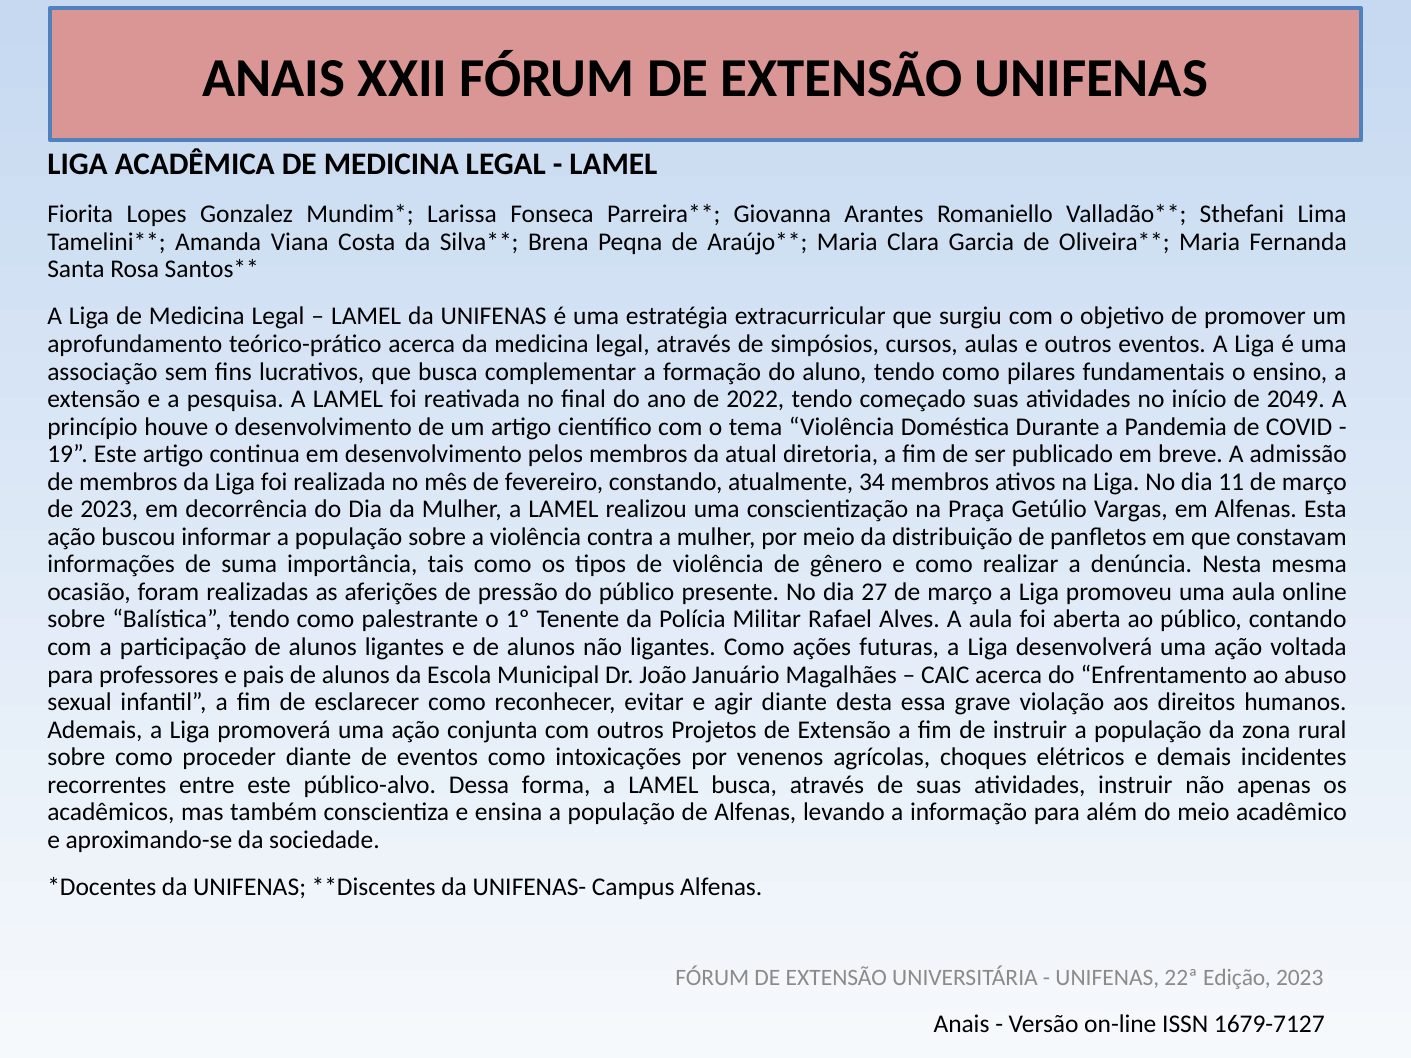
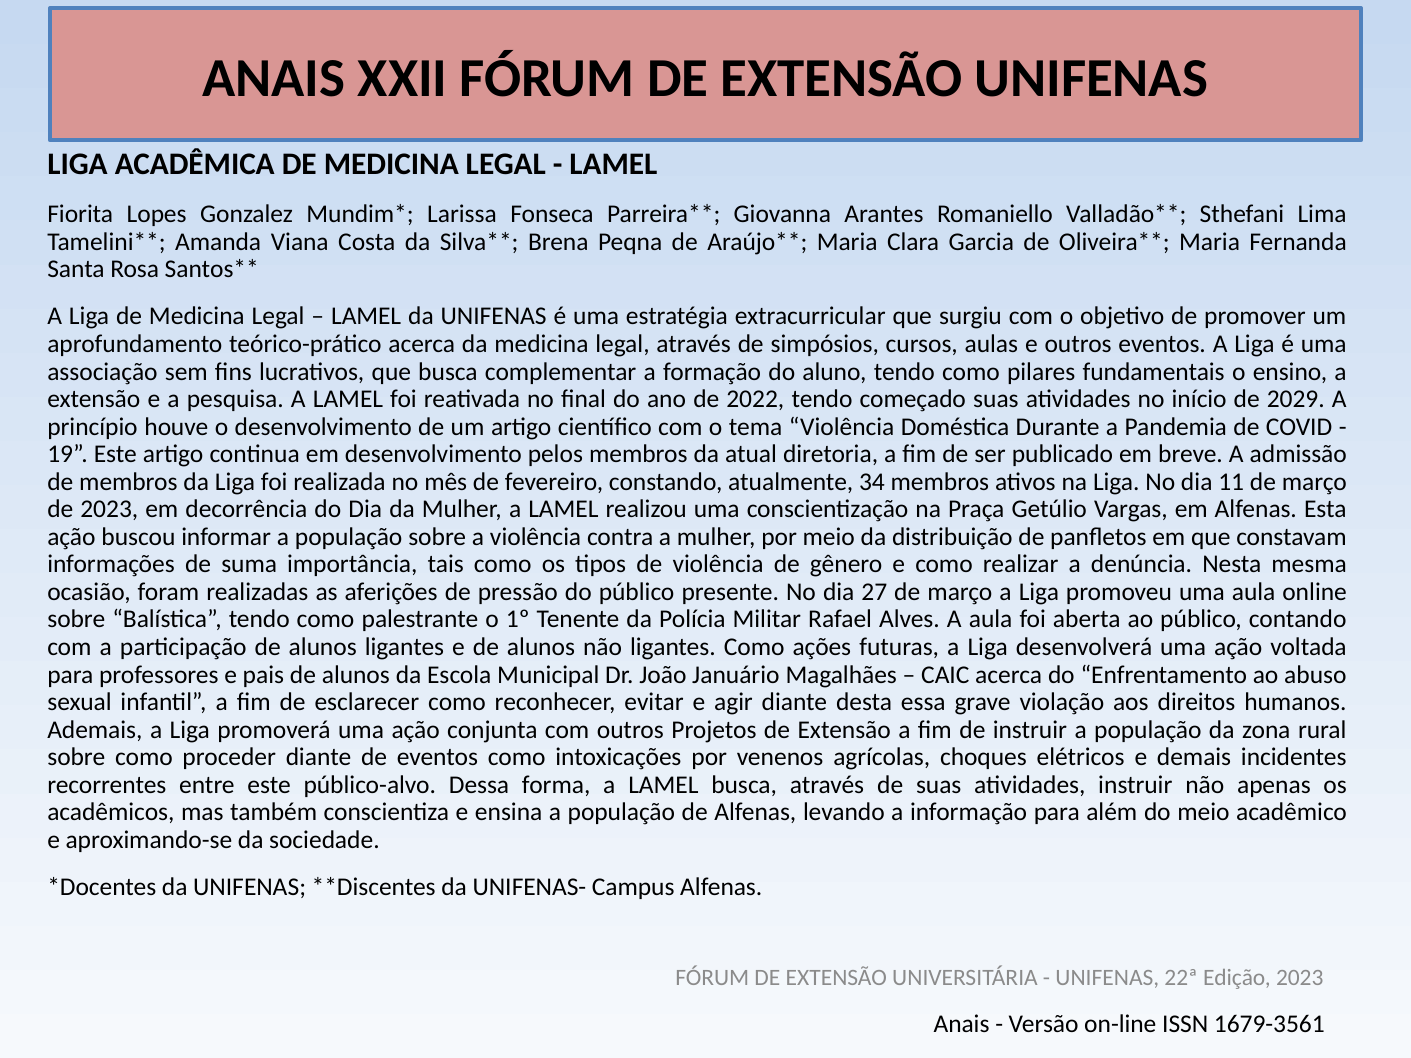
2049: 2049 -> 2029
1679-7127: 1679-7127 -> 1679-3561
